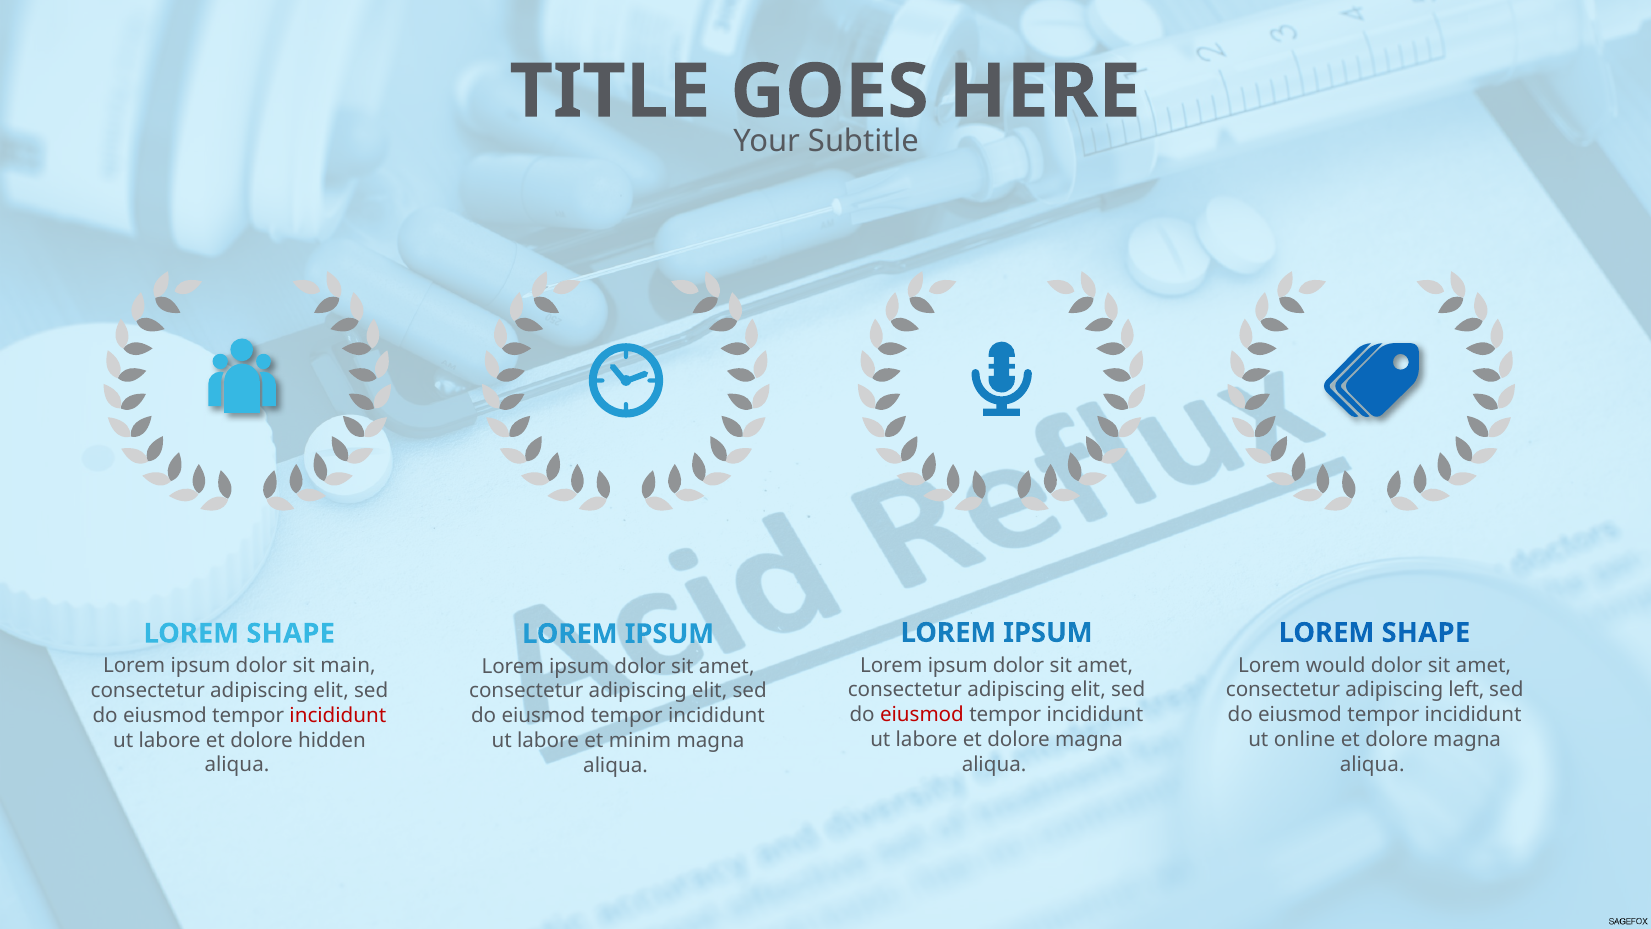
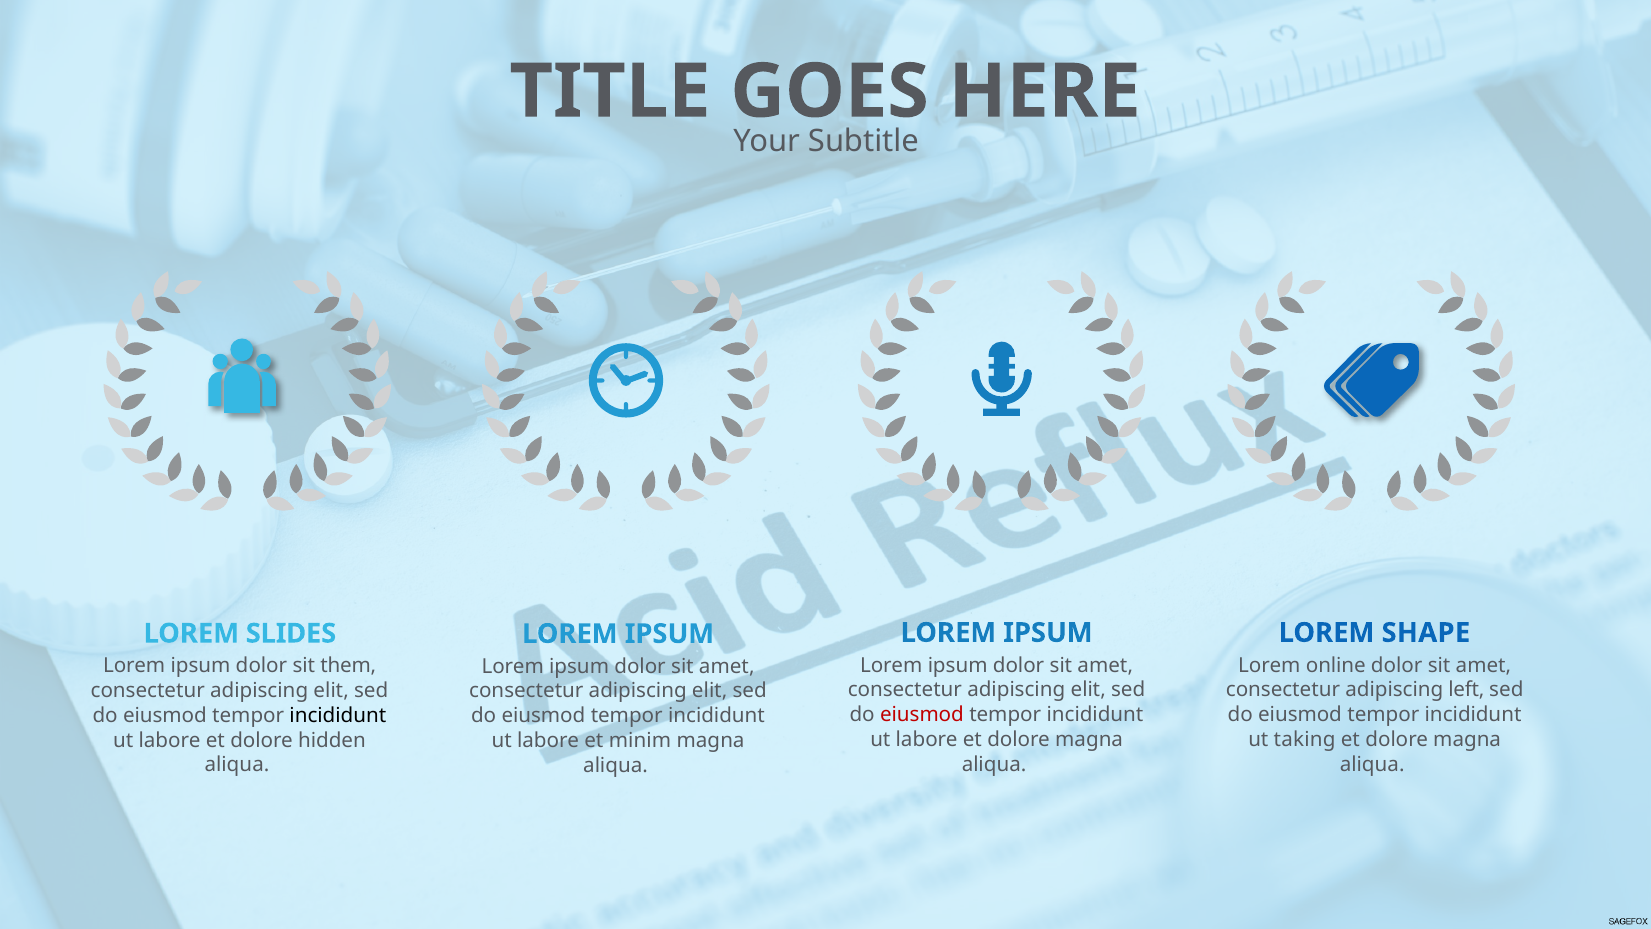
SHAPE at (291, 633): SHAPE -> SLIDES
would: would -> online
main: main -> them
incididunt at (338, 715) colour: red -> black
online: online -> taking
